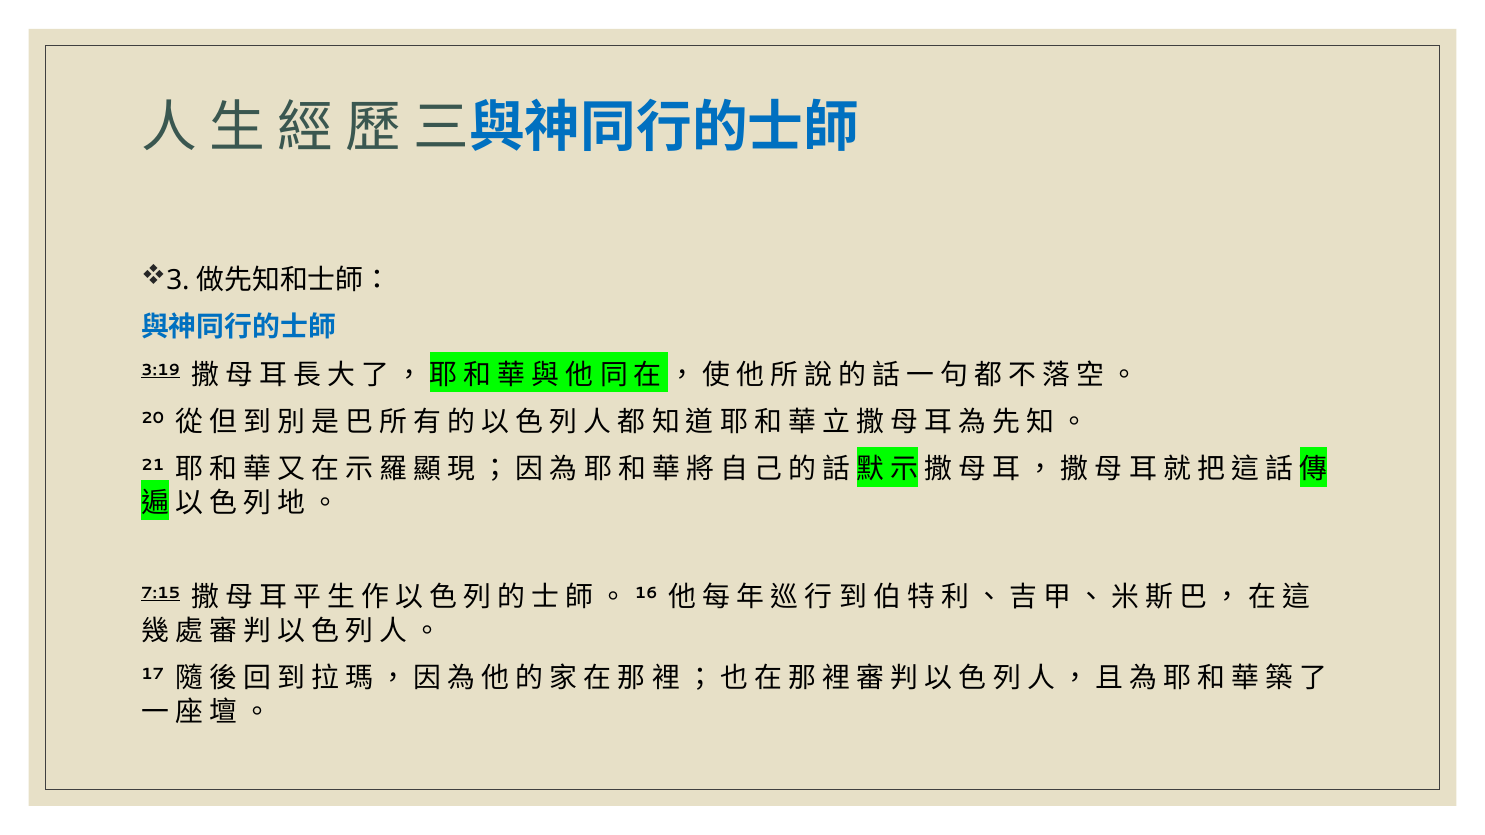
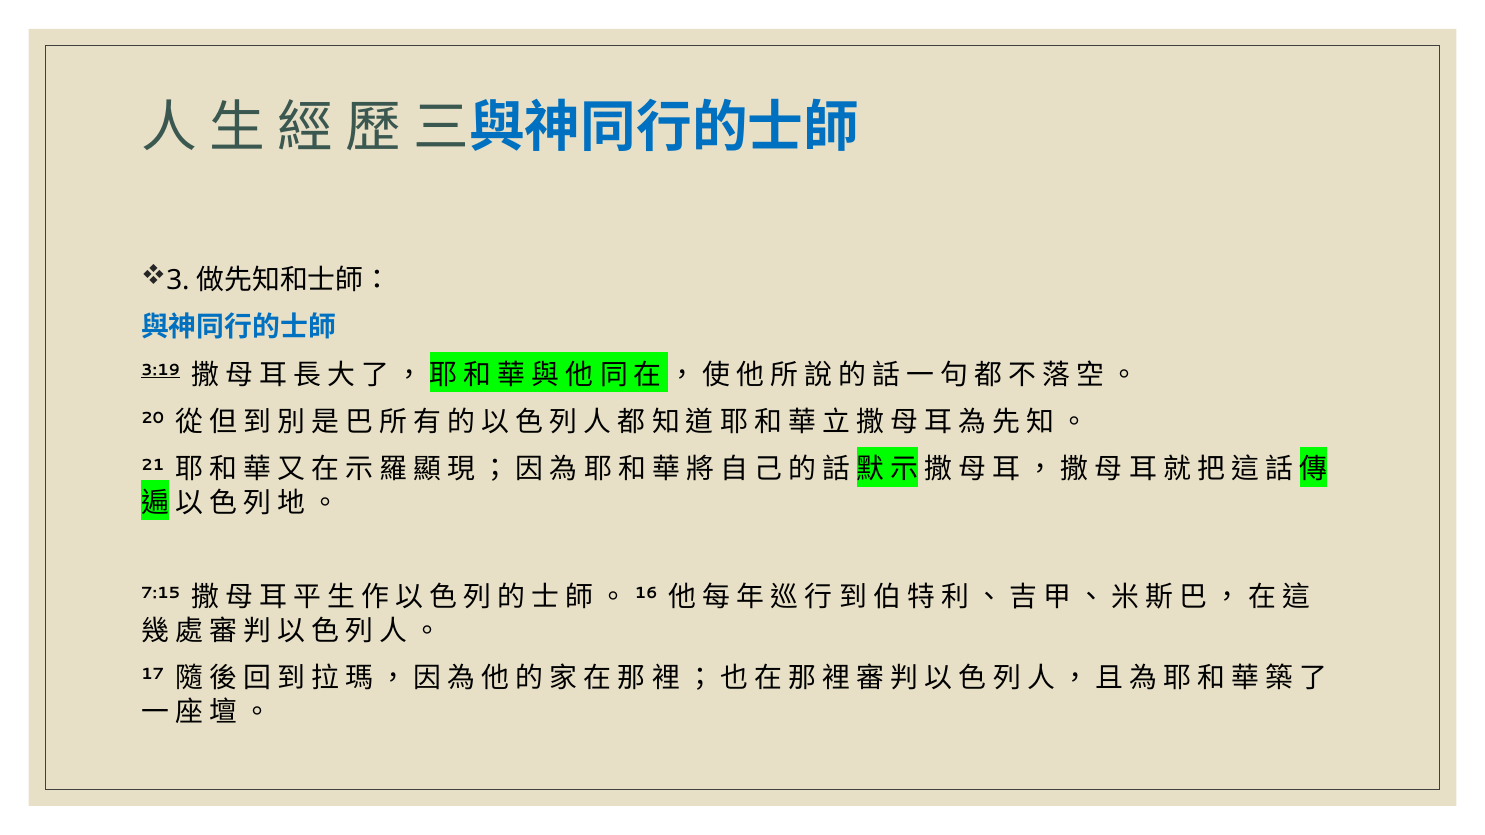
7:15 underline: present -> none
